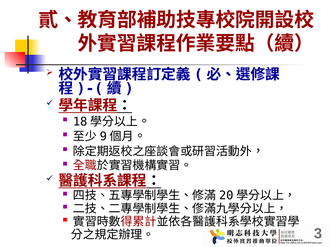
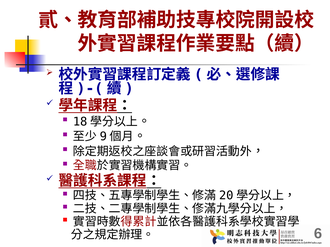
3: 3 -> 6
